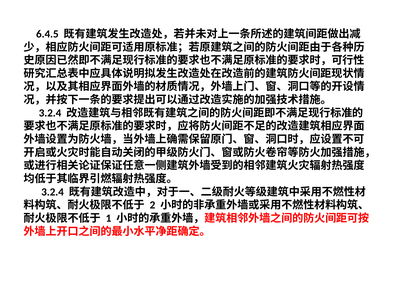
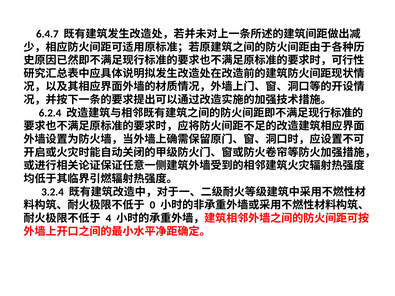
6.4.5: 6.4.5 -> 6.4.7
3.2.4 at (50, 113): 3.2.4 -> 6.2.4
2: 2 -> 0
1: 1 -> 4
